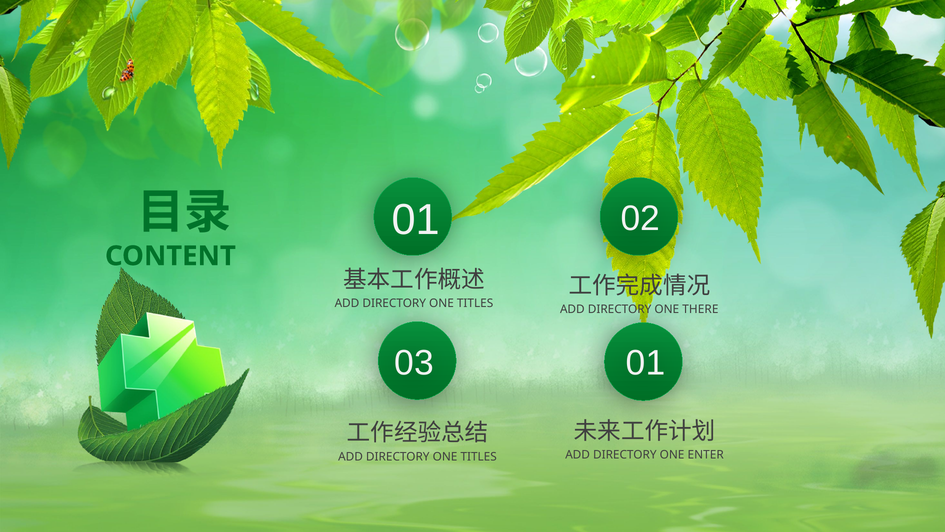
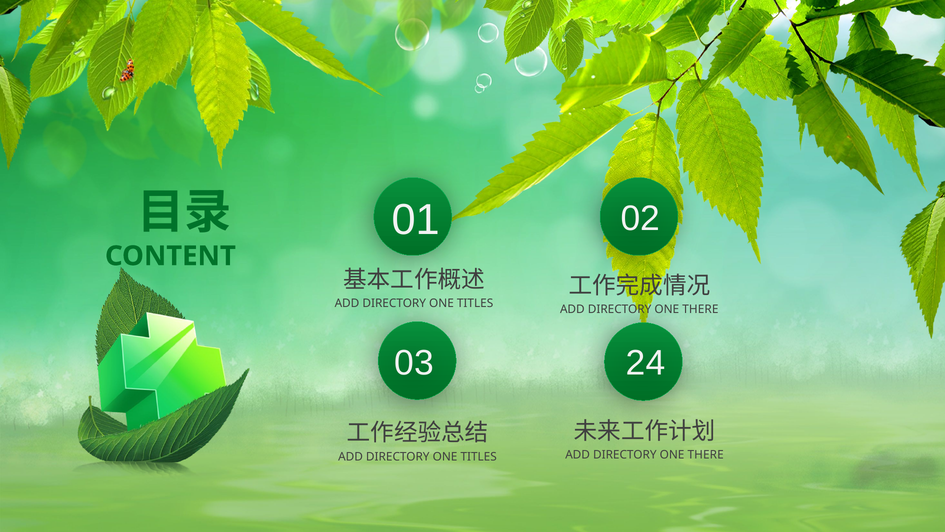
03 01: 01 -> 24
ENTER at (706, 455): ENTER -> THERE
